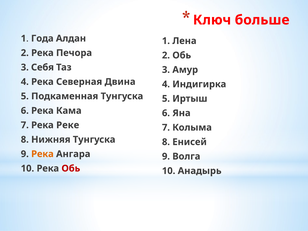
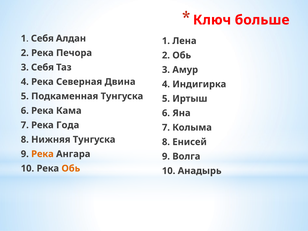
Года at (42, 38): Года -> Себя
Реке: Реке -> Года
Обь at (71, 168) colour: red -> orange
